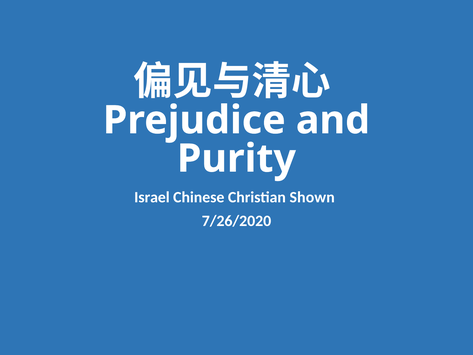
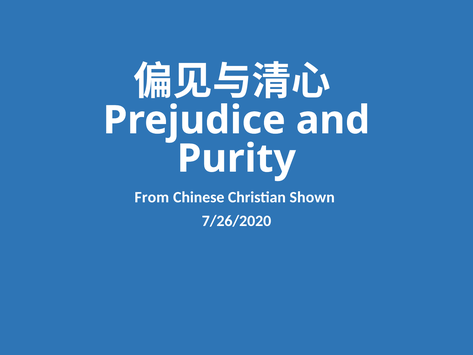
Israel: Israel -> From
